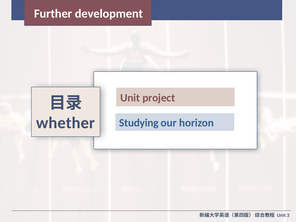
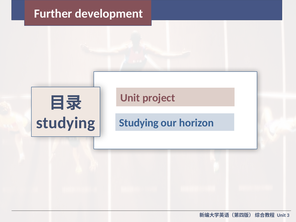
whether at (66, 123): whether -> studying
